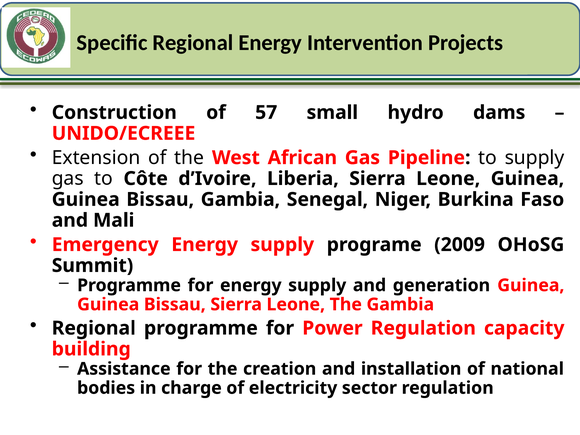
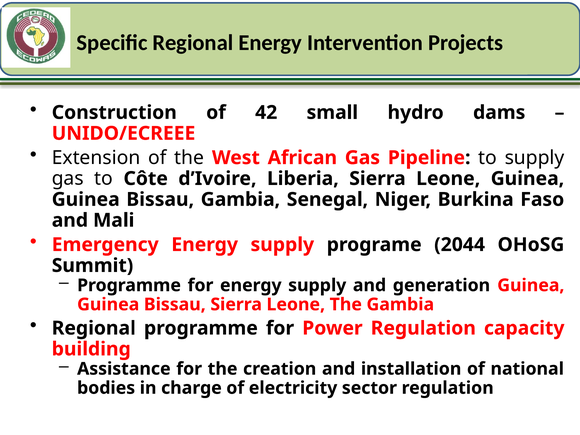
57: 57 -> 42
2009: 2009 -> 2044
